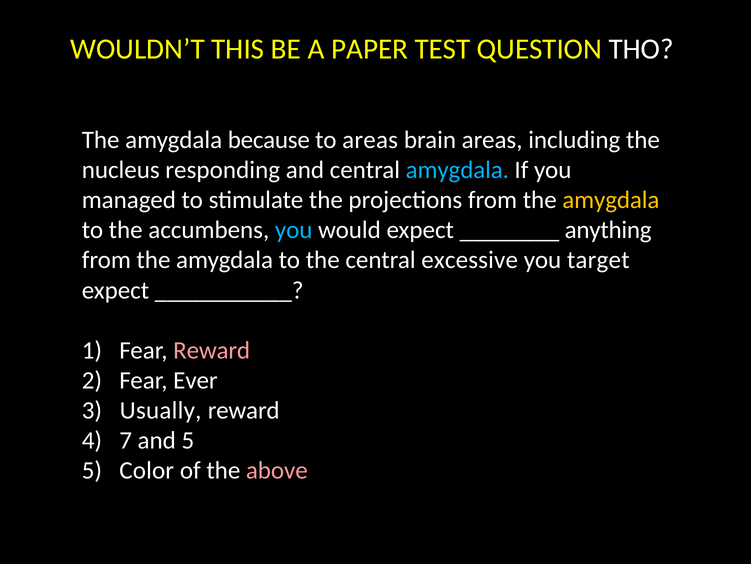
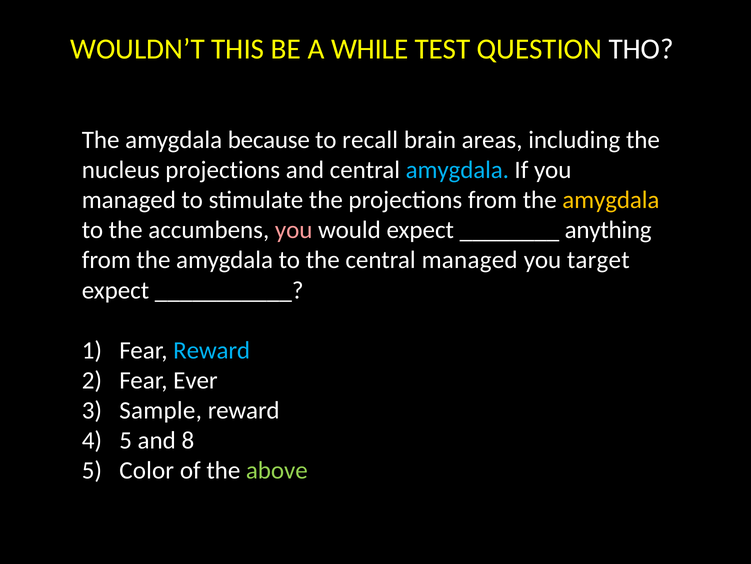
PAPER: PAPER -> WHILE
to areas: areas -> recall
nucleus responding: responding -> projections
you at (294, 230) colour: light blue -> pink
central excessive: excessive -> managed
Reward at (212, 350) colour: pink -> light blue
Usually: Usually -> Sample
7 at (126, 440): 7 -> 5
and 5: 5 -> 8
above colour: pink -> light green
